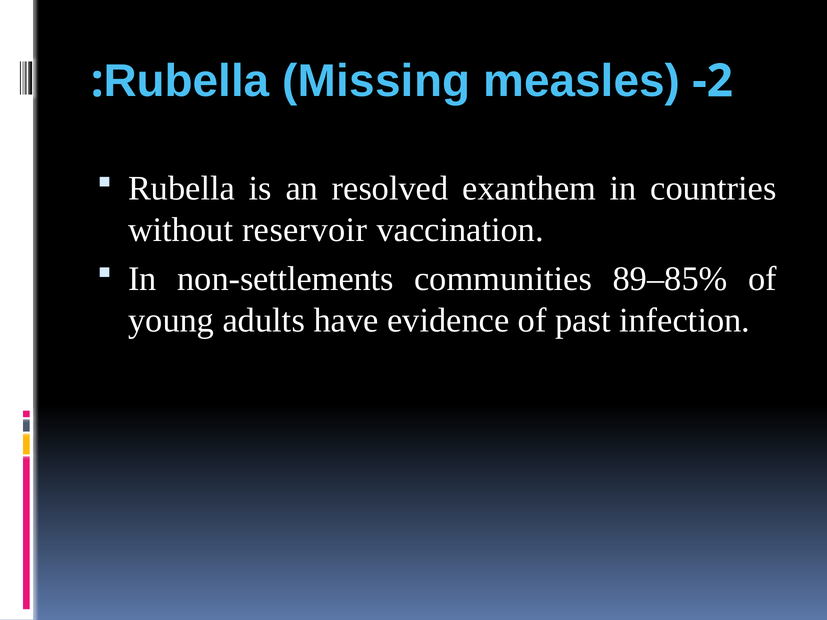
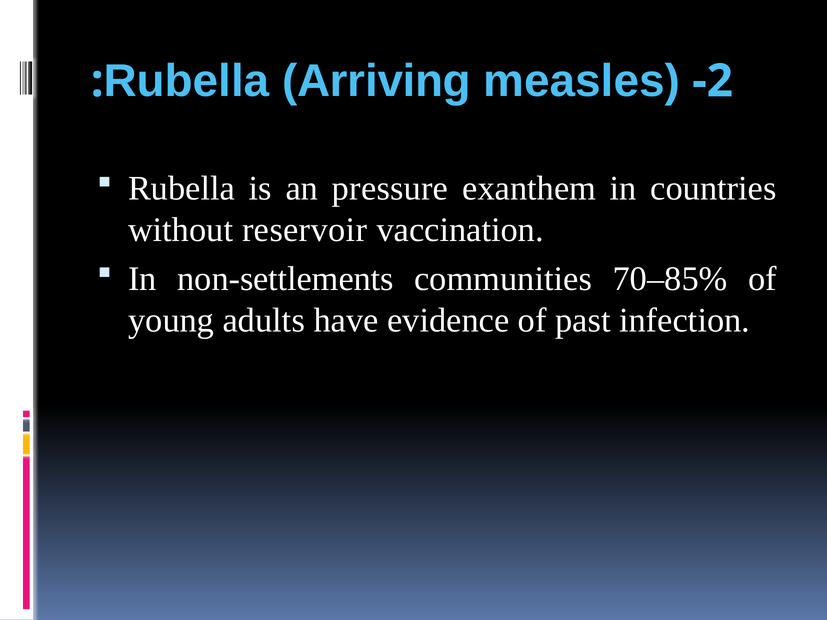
Missing: Missing -> Arriving
resolved: resolved -> pressure
89–85%: 89–85% -> 70–85%
